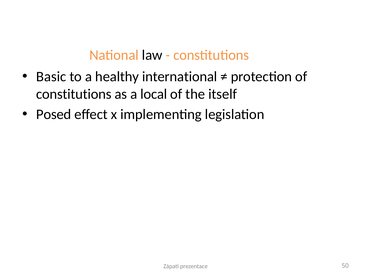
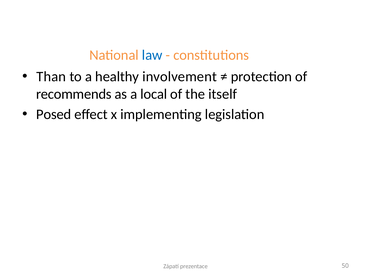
law colour: black -> blue
Basic: Basic -> Than
international: international -> involvement
constitutions at (74, 94): constitutions -> recommends
